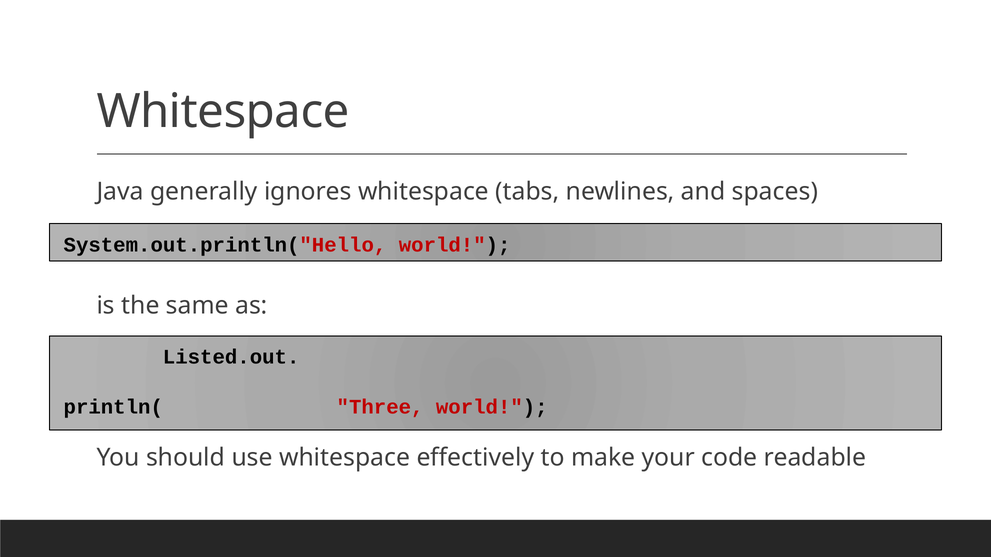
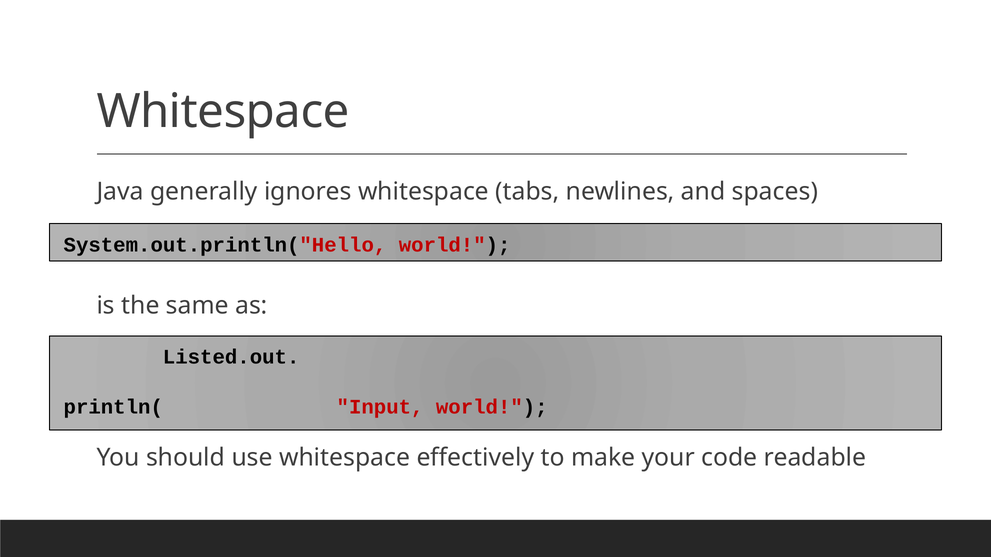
Three: Three -> Input
